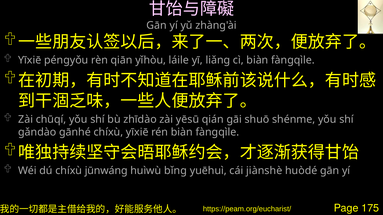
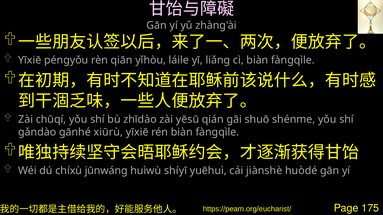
gānhé chíxù: chíxù -> xiūrù
bǐng: bǐng -> shíyī
